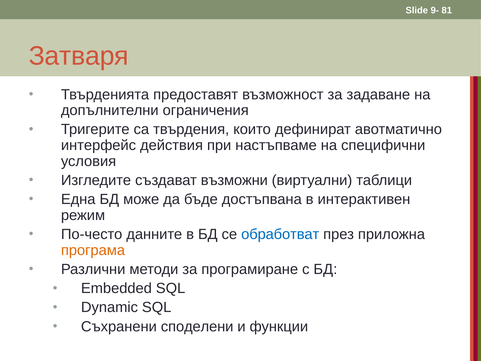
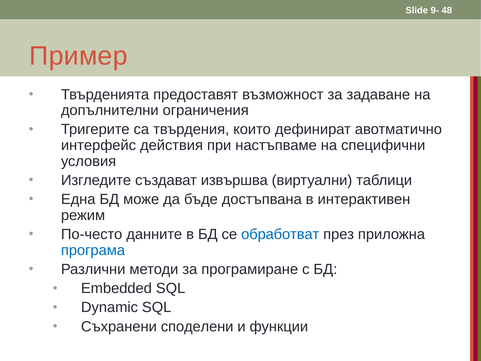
81: 81 -> 48
Затваря: Затваря -> Пример
възможни: възможни -> извършва
програма colour: orange -> blue
